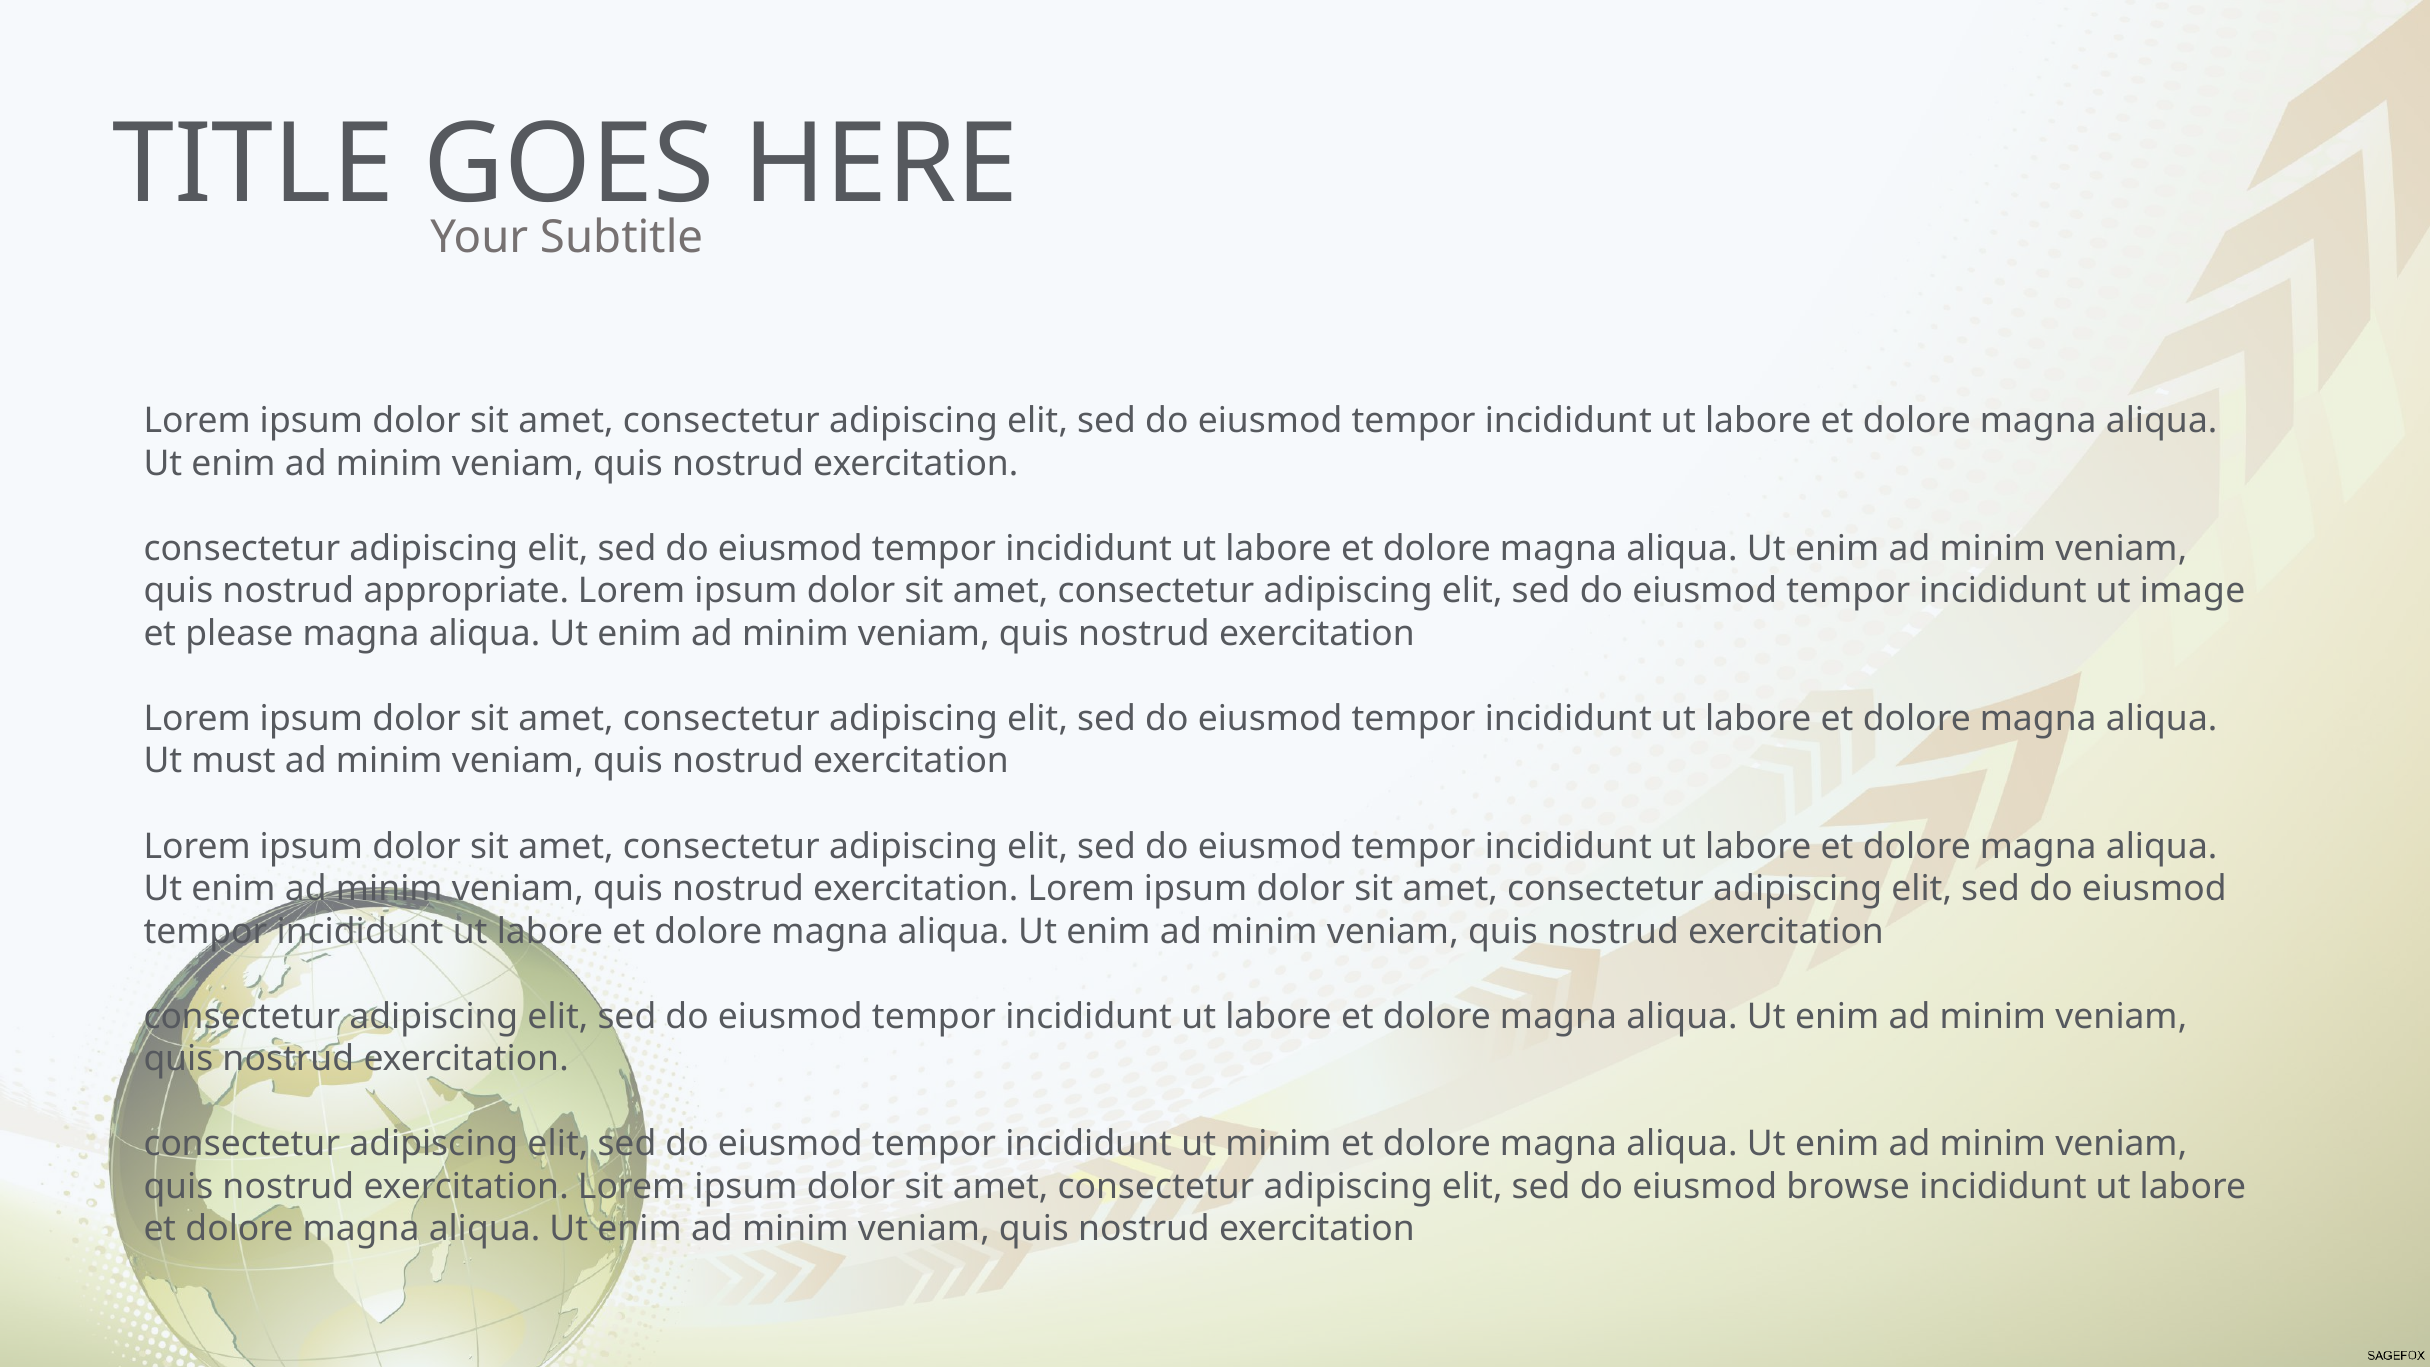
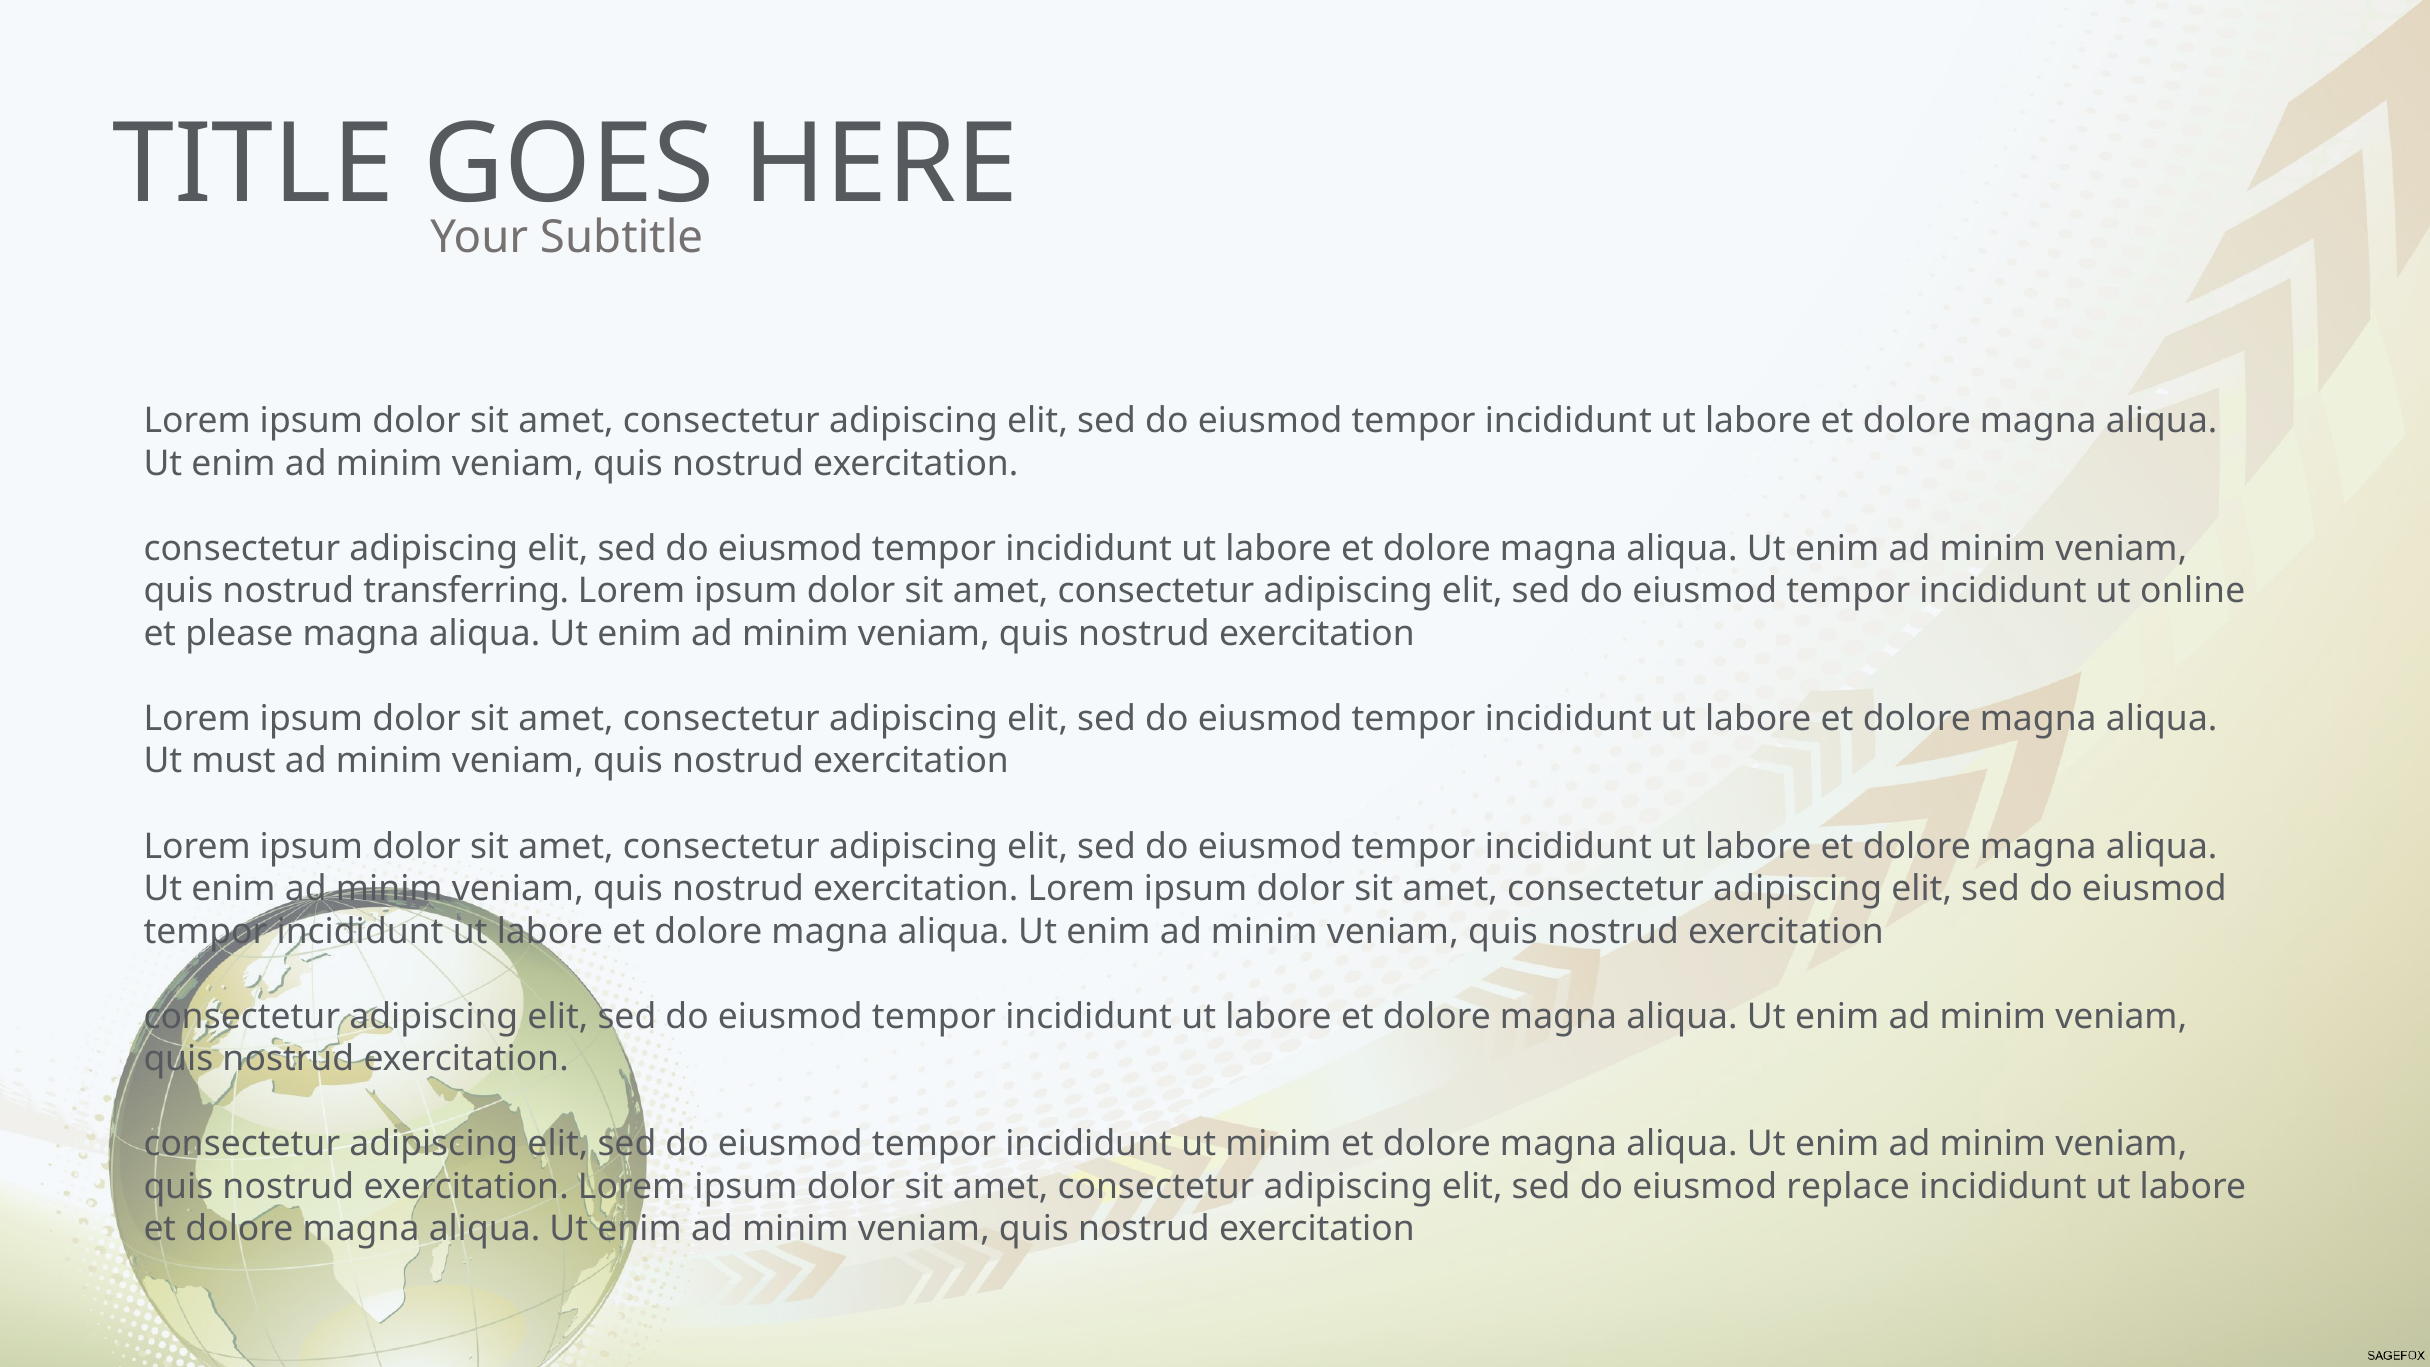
appropriate: appropriate -> transferring
image: image -> online
browse: browse -> replace
